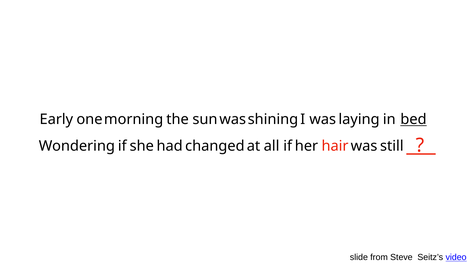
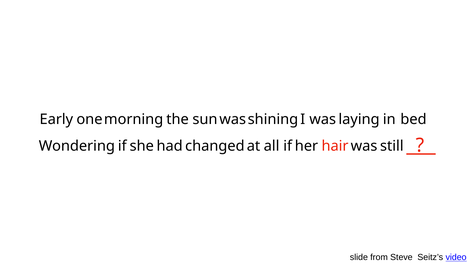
bed underline: present -> none
